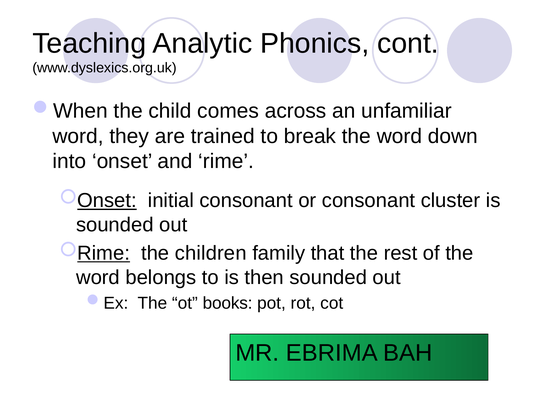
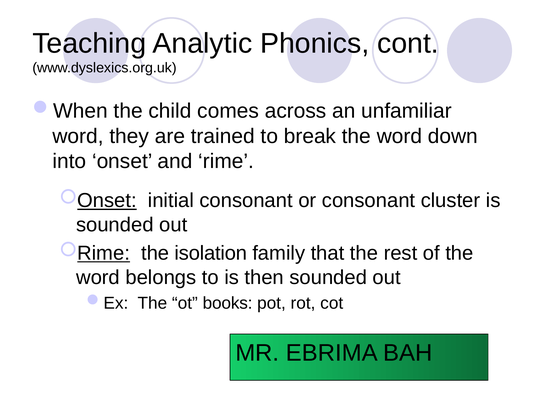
children: children -> isolation
